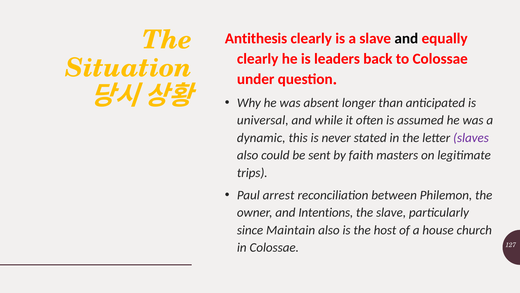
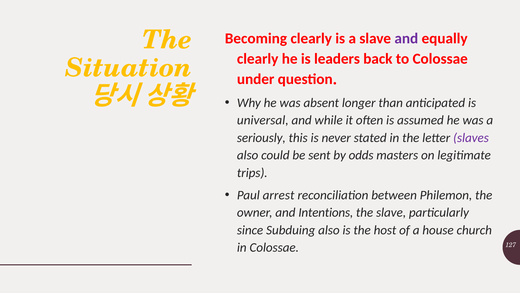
Antithesis: Antithesis -> Becoming
and at (406, 39) colour: black -> purple
dynamic: dynamic -> seriously
faith: faith -> odds
Maintain: Maintain -> Subduing
